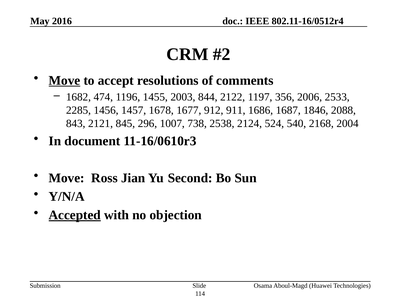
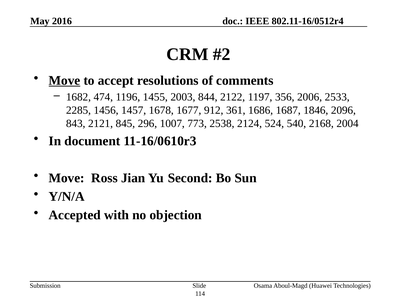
911: 911 -> 361
2088: 2088 -> 2096
738: 738 -> 773
Accepted underline: present -> none
